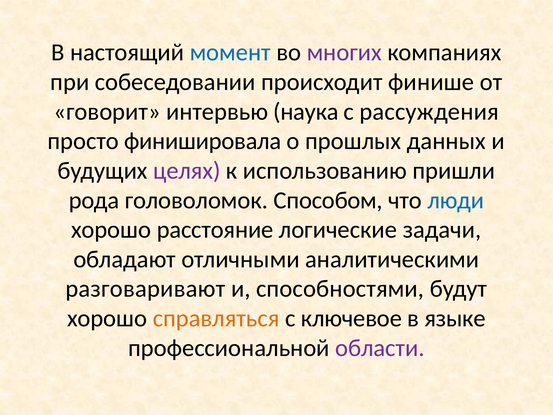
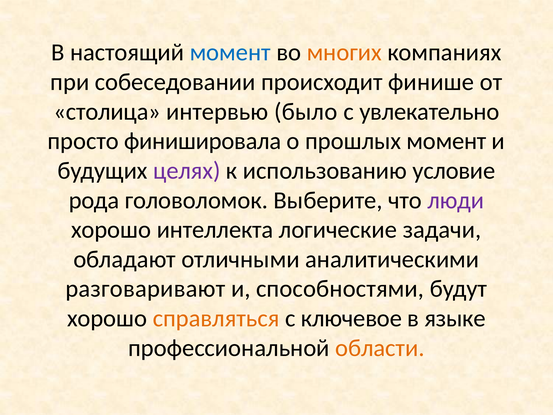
многих colour: purple -> orange
говорит: говорит -> столица
наука: наука -> было
рассуждения: рассуждения -> увлекательно
прошлых данных: данных -> момент
пришли: пришли -> условие
Способом: Способом -> Выберите
люди colour: blue -> purple
расстояние: расстояние -> интеллекта
области colour: purple -> orange
